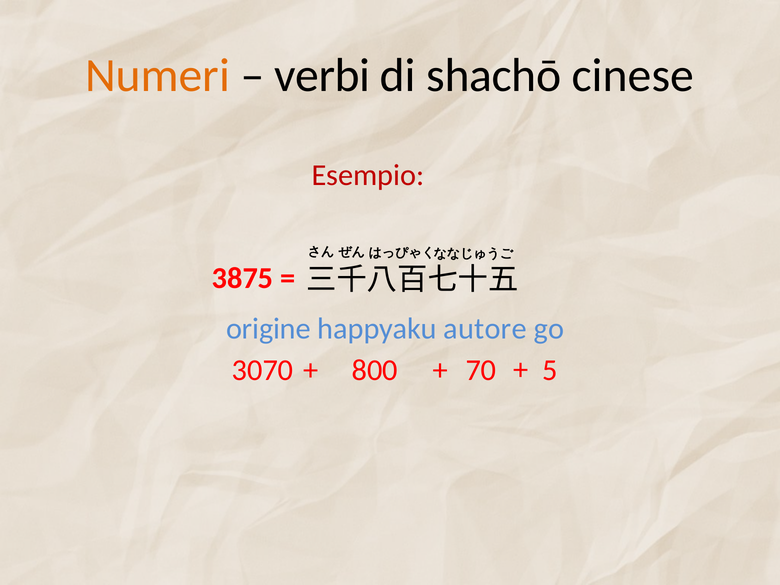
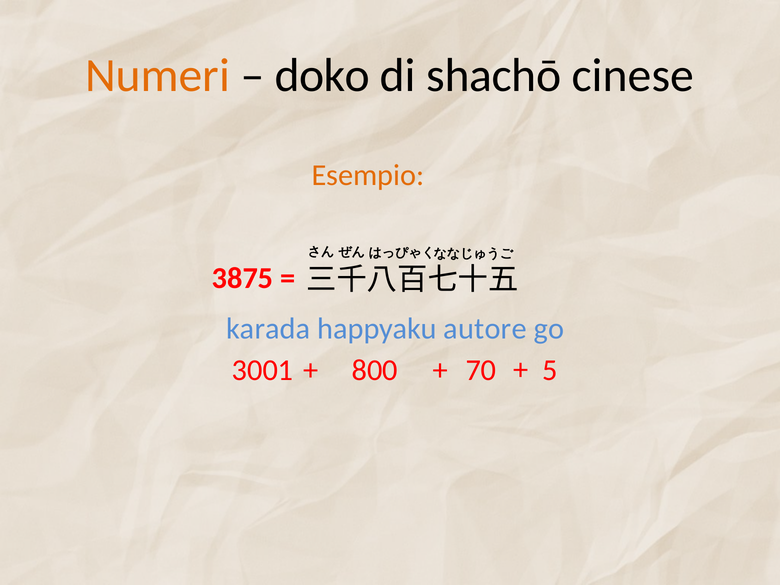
verbi: verbi -> doko
Esempio colour: red -> orange
origine: origine -> karada
3070: 3070 -> 3001
